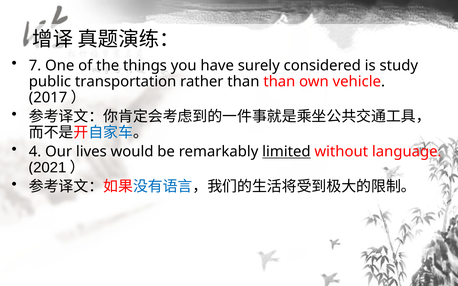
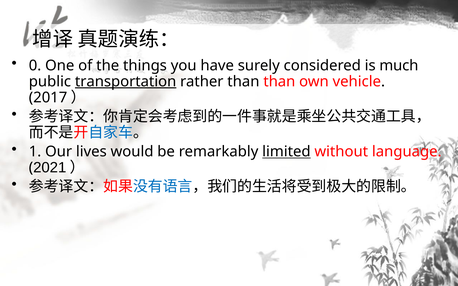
7: 7 -> 0
study: study -> much
transportation underline: none -> present
4: 4 -> 1
